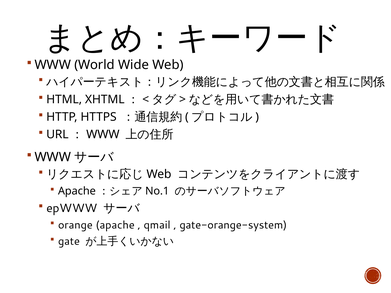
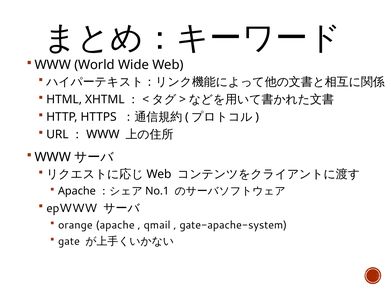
gate-orange-system: gate-orange-system -> gate-apache-system
